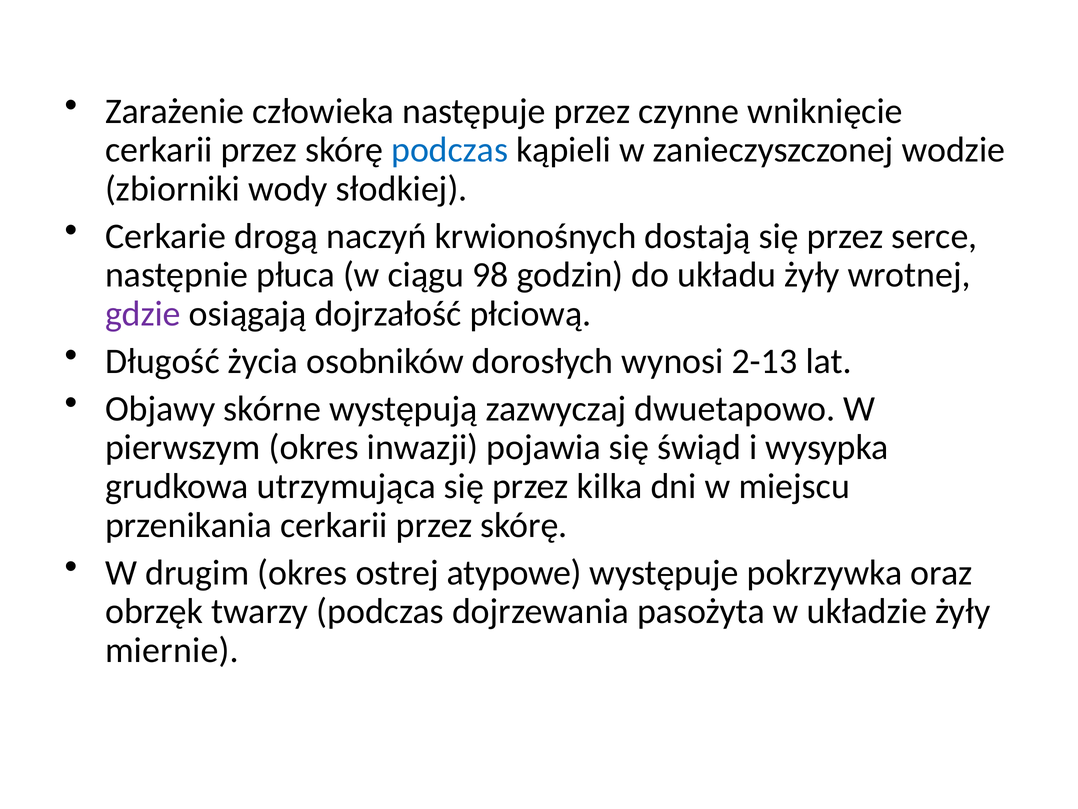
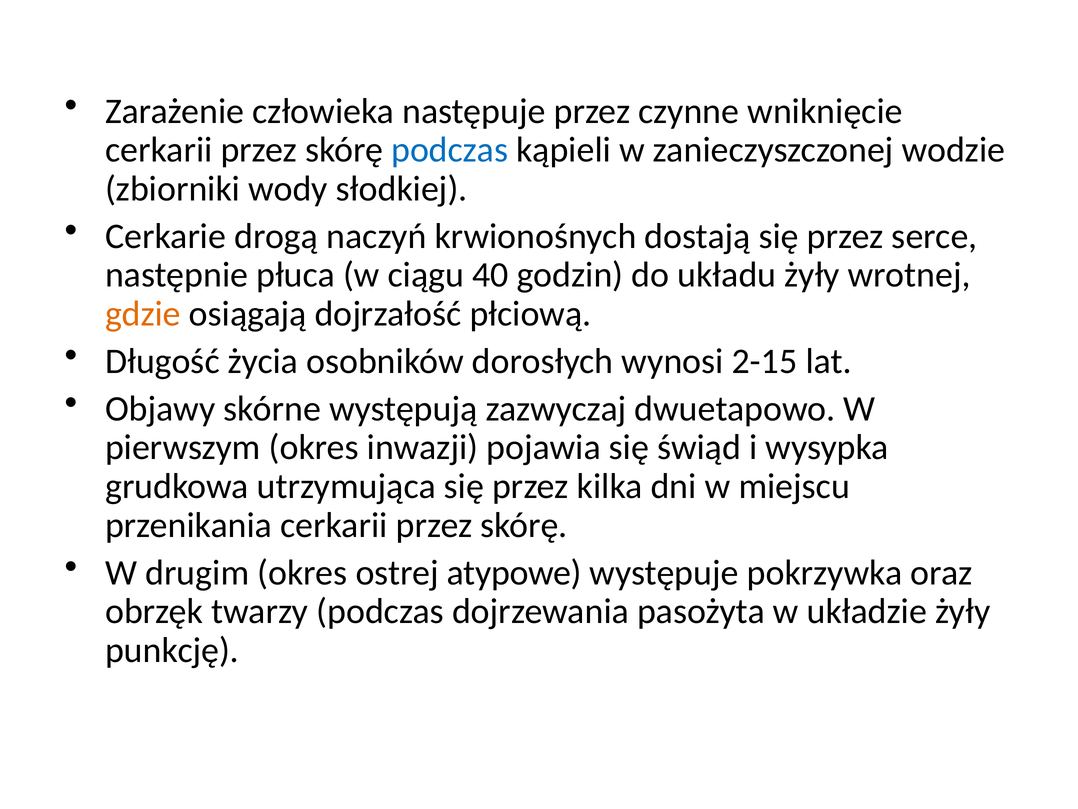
98: 98 -> 40
gdzie colour: purple -> orange
2-13: 2-13 -> 2-15
miernie: miernie -> punkcję
